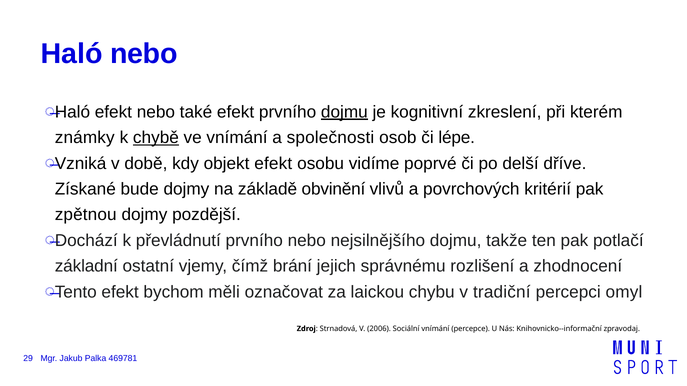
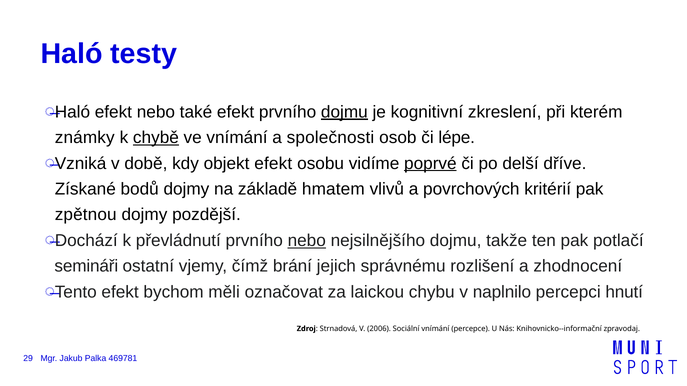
Haló nebo: nebo -> testy
poprvé underline: none -> present
bude: bude -> bodů
obvinění: obvinění -> hmatem
nebo at (307, 241) underline: none -> present
základní: základní -> semináři
tradiční: tradiční -> naplnilo
omyl: omyl -> hnutí
